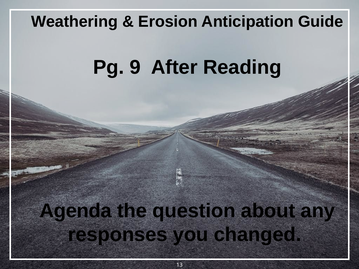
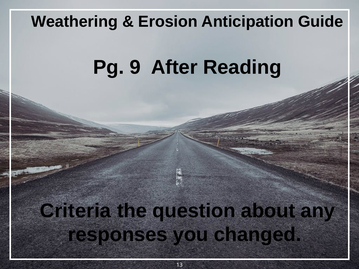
Agenda: Agenda -> Criteria
